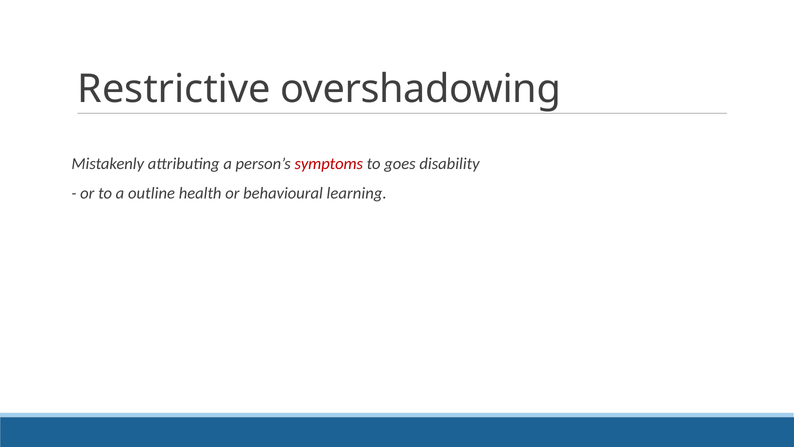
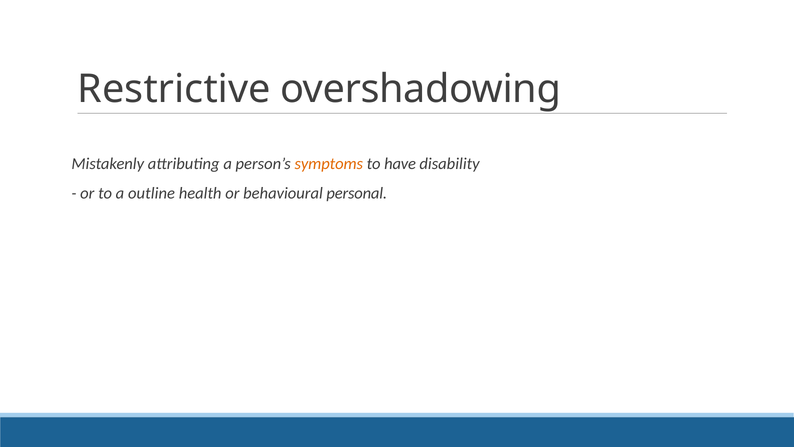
symptoms colour: red -> orange
goes: goes -> have
learning: learning -> personal
